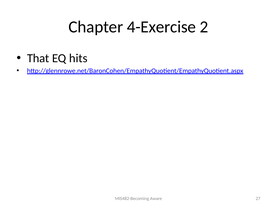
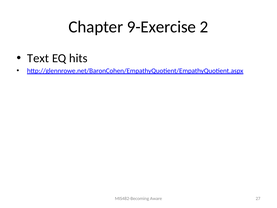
4-Exercise: 4-Exercise -> 9-Exercise
That: That -> Text
